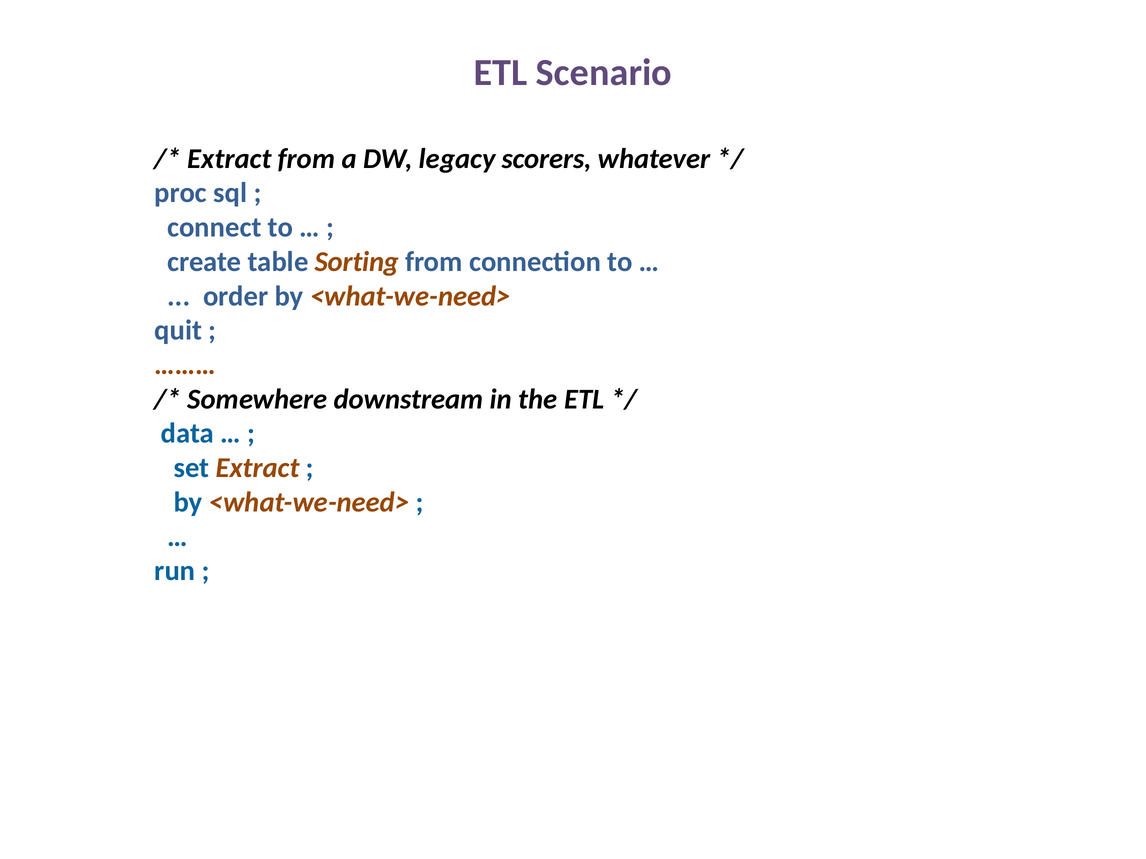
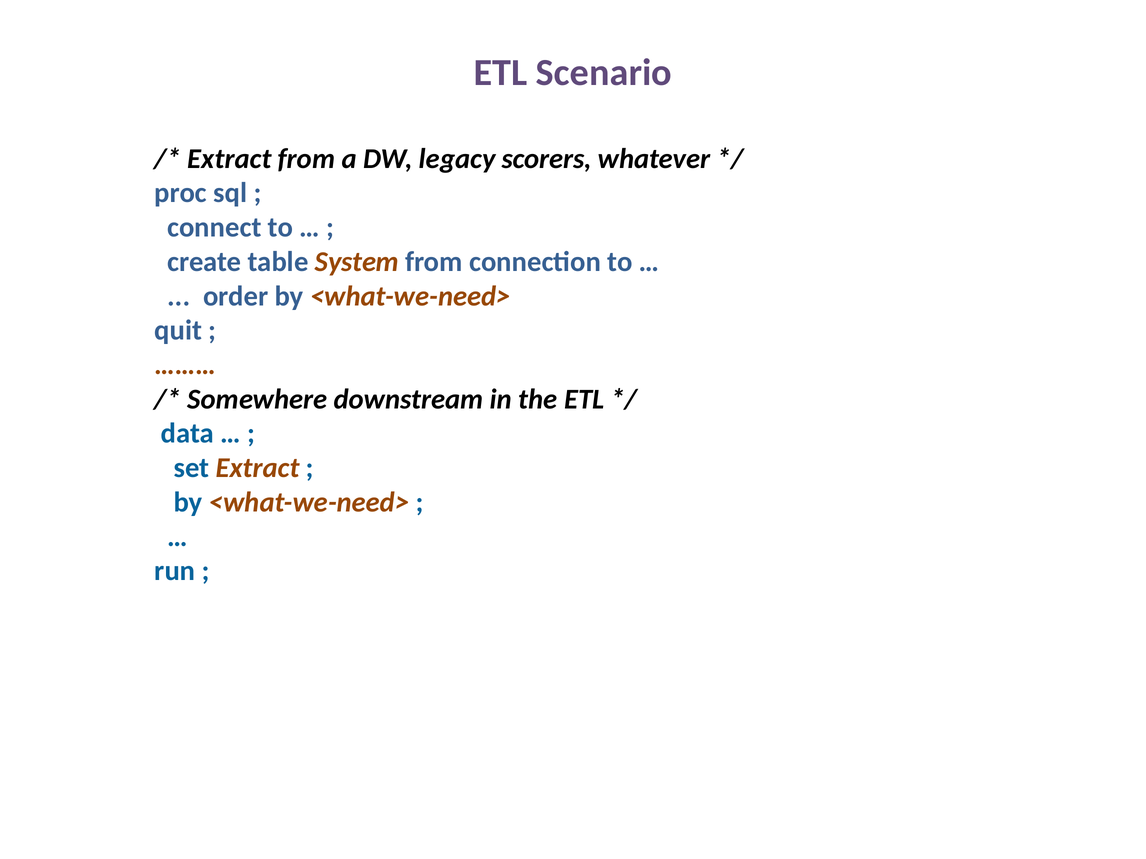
Sorting: Sorting -> System
